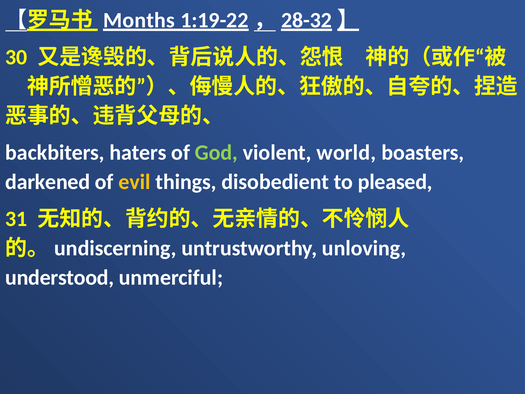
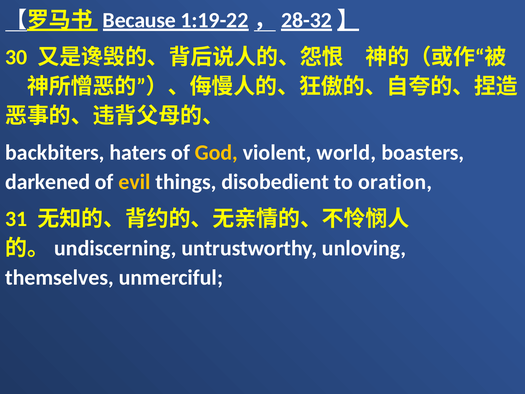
Months: Months -> Because
God colour: light green -> yellow
pleased: pleased -> oration
understood: understood -> themselves
